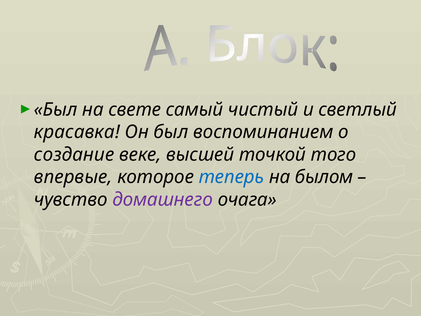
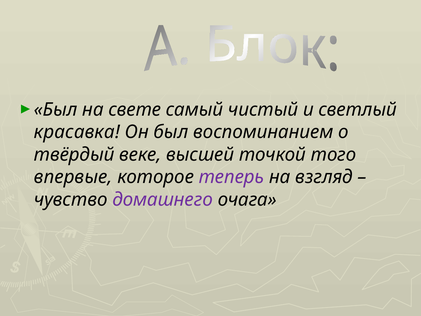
создание: создание -> твёрдый
теперь colour: blue -> purple
былом: былом -> взгляд
